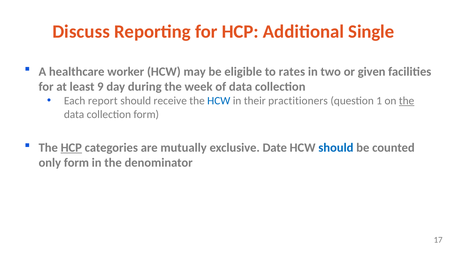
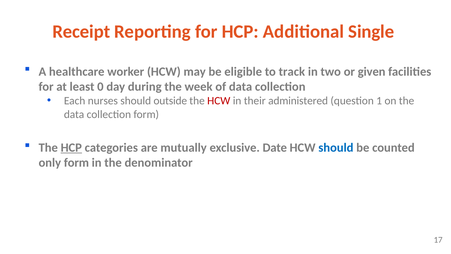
Discuss: Discuss -> Receipt
rates: rates -> track
9: 9 -> 0
report: report -> nurses
receive: receive -> outside
HCW at (219, 101) colour: blue -> red
practitioners: practitioners -> administered
the at (407, 101) underline: present -> none
